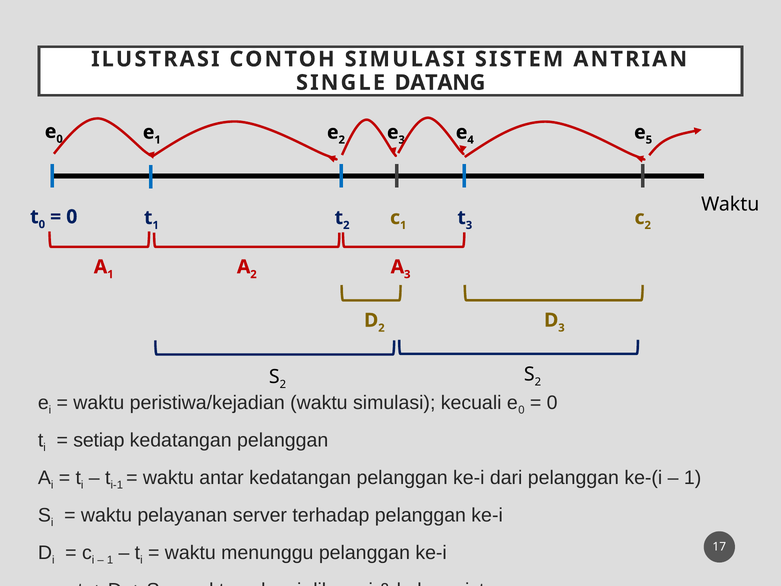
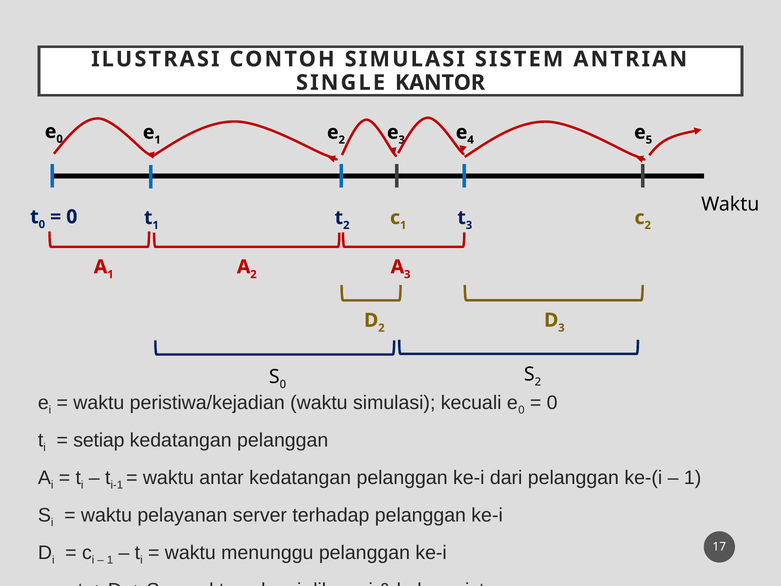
DATANG: DATANG -> KANTOR
2 at (283, 384): 2 -> 0
